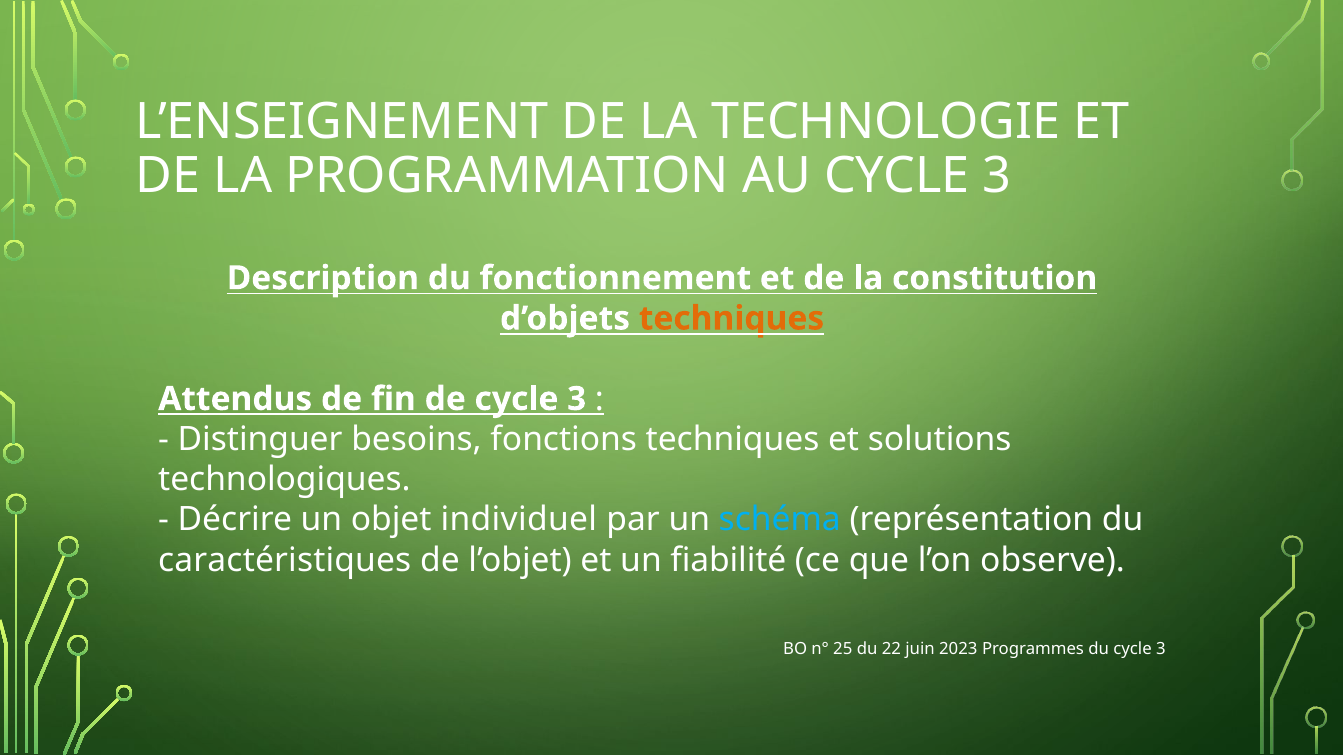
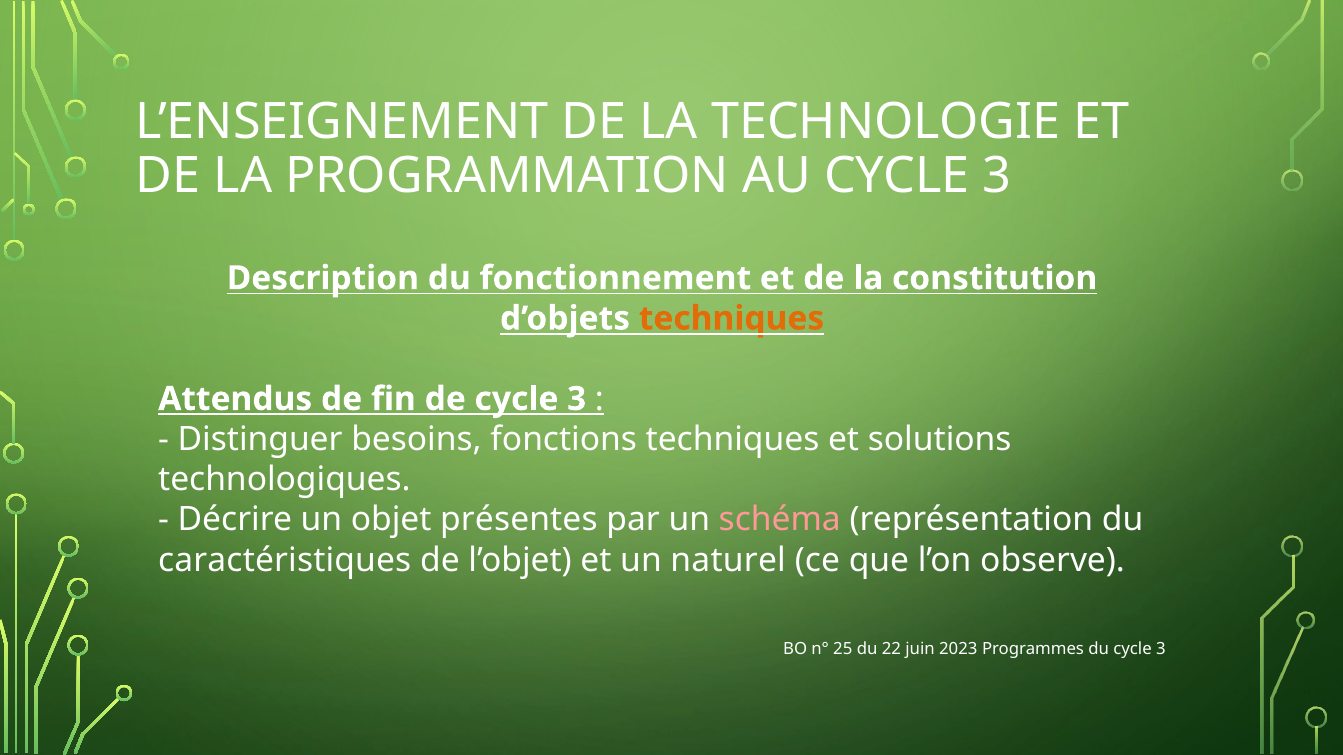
individuel: individuel -> présentes
schéma colour: light blue -> pink
fiabilité: fiabilité -> naturel
